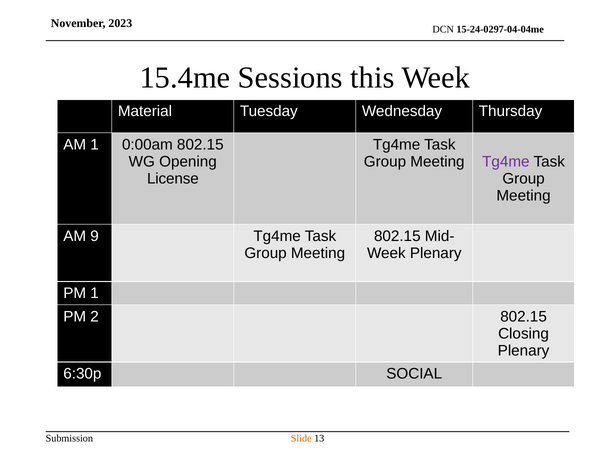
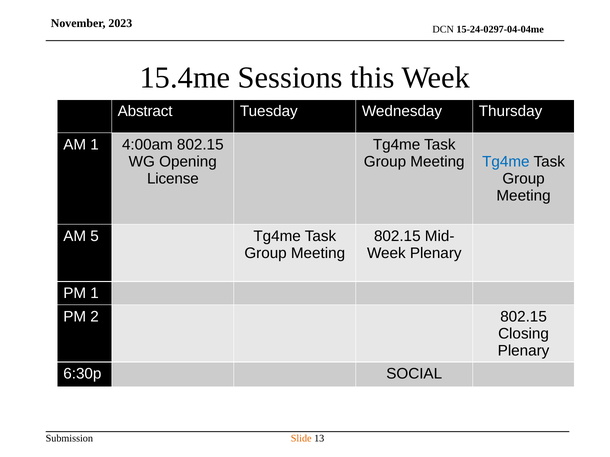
Material: Material -> Abstract
0:00am: 0:00am -> 4:00am
Tg4me at (506, 162) colour: purple -> blue
9: 9 -> 5
